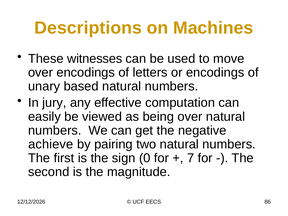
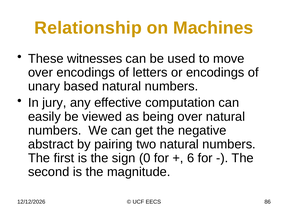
Descriptions: Descriptions -> Relationship
achieve: achieve -> abstract
7: 7 -> 6
